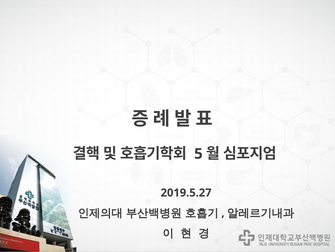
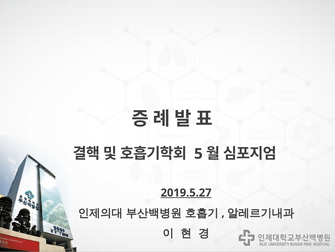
2019.5.27 underline: none -> present
